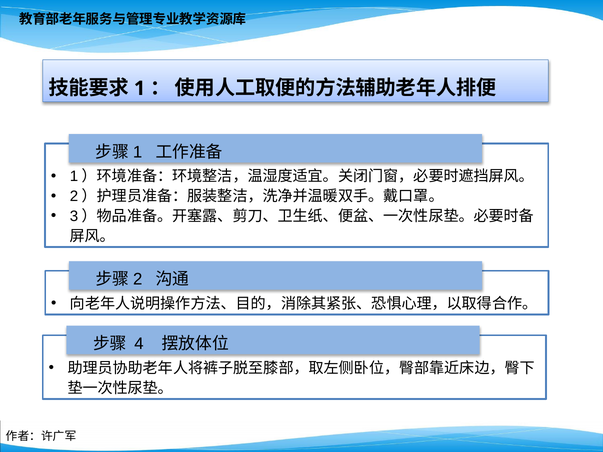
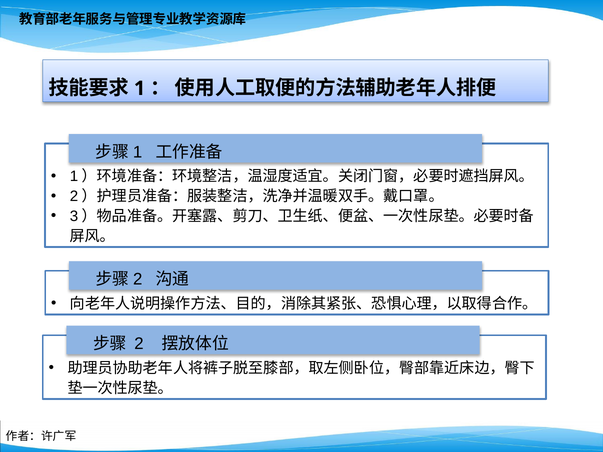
4: 4 -> 2
